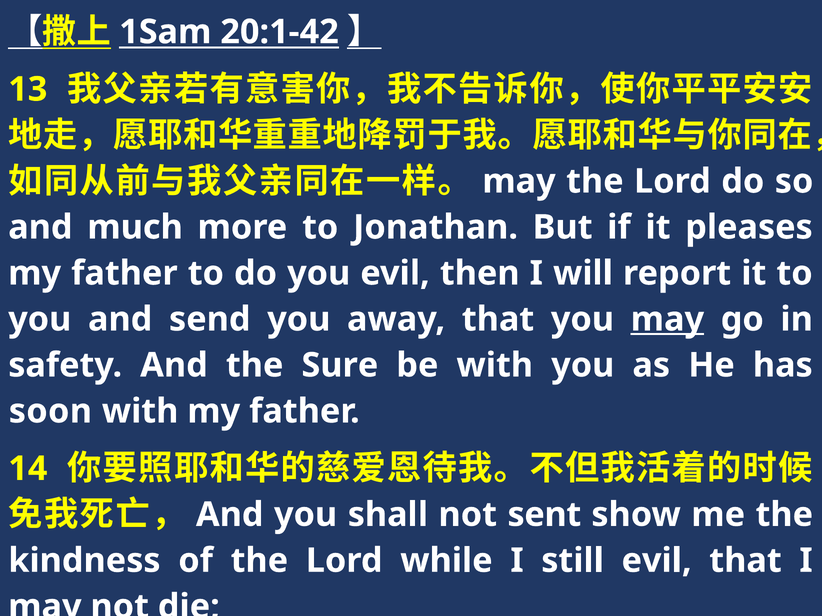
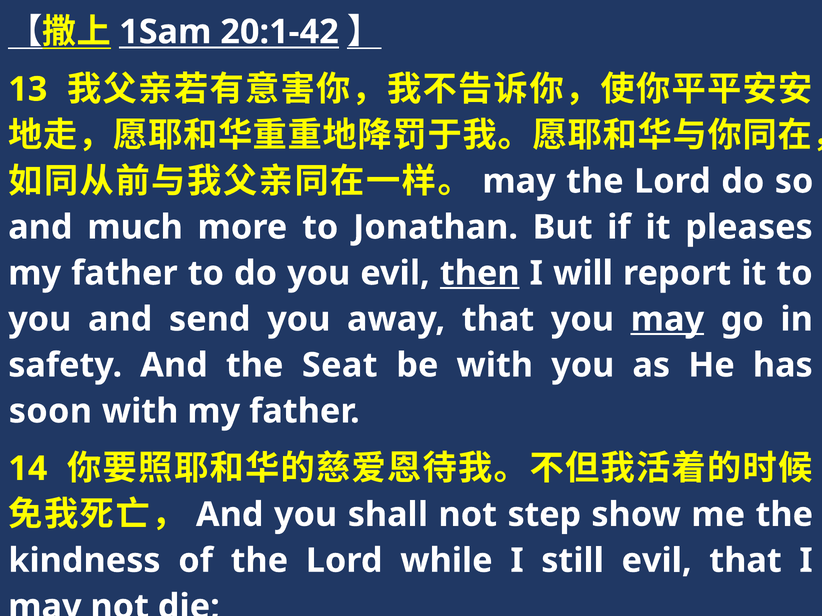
then underline: none -> present
Sure: Sure -> Seat
sent: sent -> step
